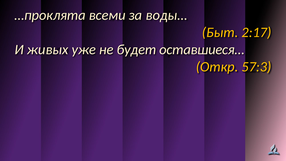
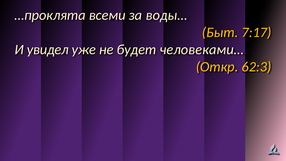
2:17: 2:17 -> 7:17
живых: живых -> увидел
оставшиеся…: оставшиеся… -> человеками…
57:3: 57:3 -> 62:3
